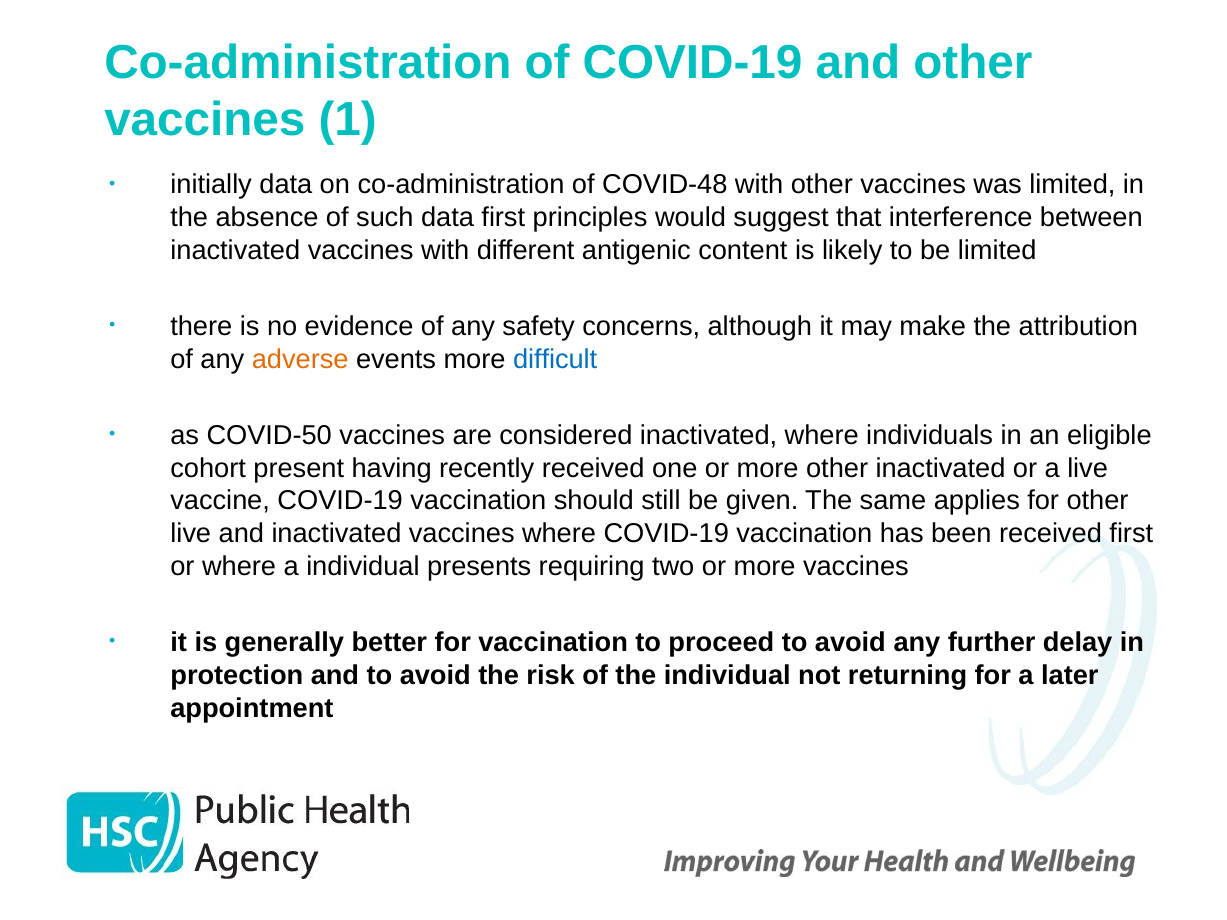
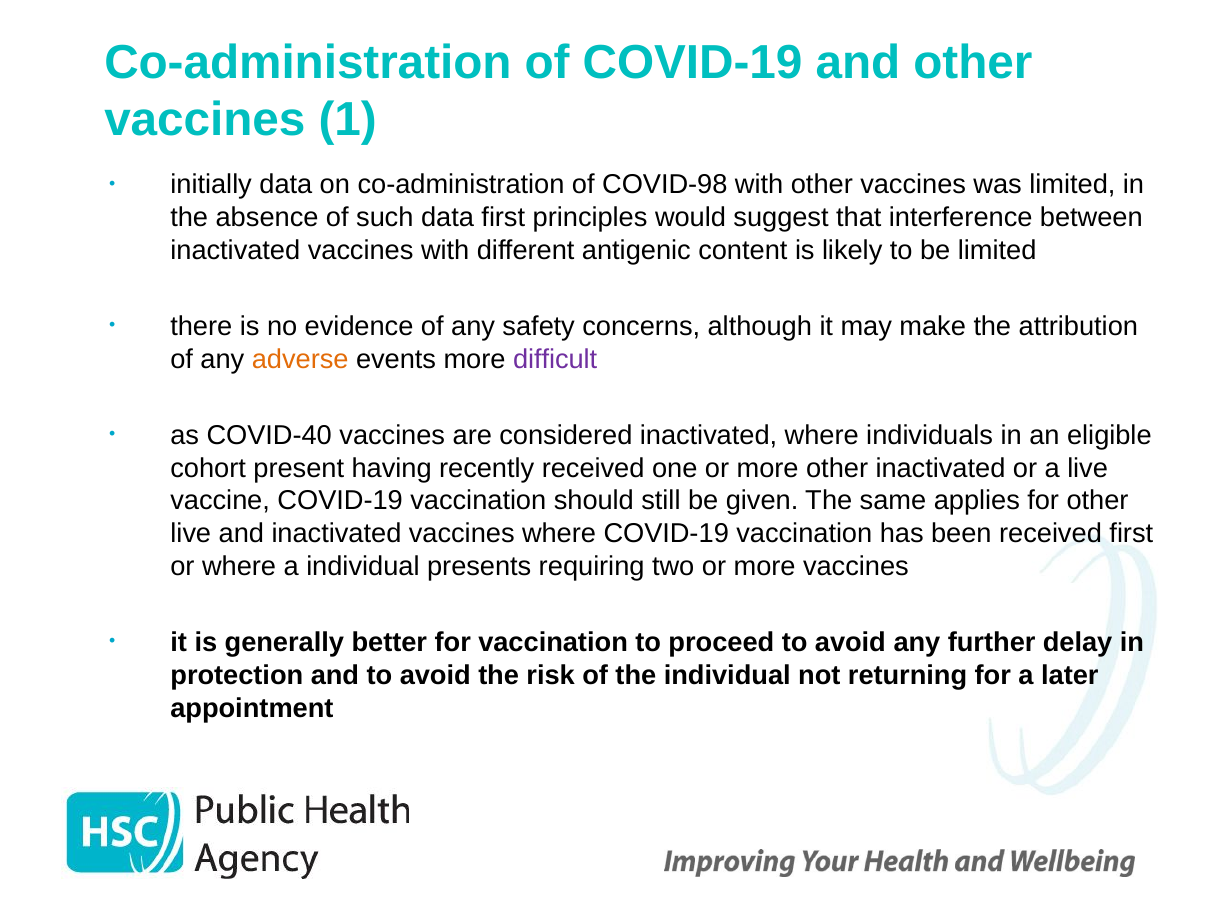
COVID-48: COVID-48 -> COVID-98
difficult colour: blue -> purple
COVID-50: COVID-50 -> COVID-40
